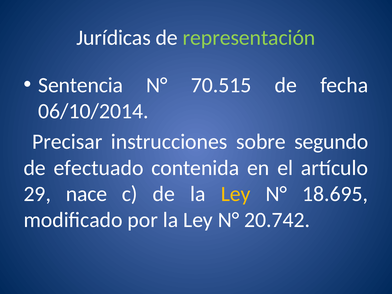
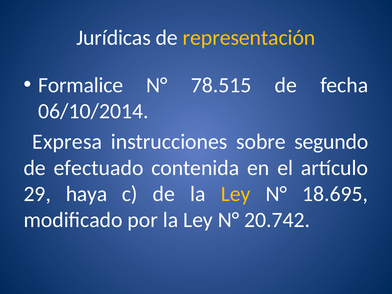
representación colour: light green -> yellow
Sentencia: Sentencia -> Formalice
70.515: 70.515 -> 78.515
Precisar: Precisar -> Expresa
nace: nace -> haya
